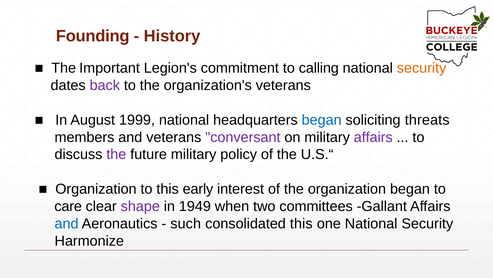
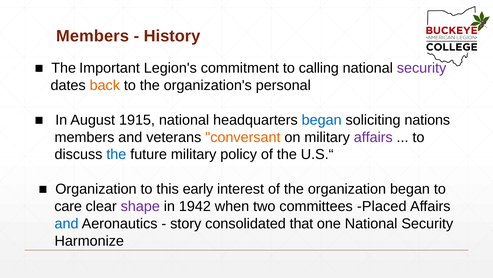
Founding at (93, 36): Founding -> Members
security at (422, 68) colour: orange -> purple
back colour: purple -> orange
organization's veterans: veterans -> personal
1999: 1999 -> 1915
threats: threats -> nations
conversant colour: purple -> orange
the at (116, 154) colour: purple -> blue
1949: 1949 -> 1942
Gallant: Gallant -> Placed
such: such -> story
consolidated this: this -> that
